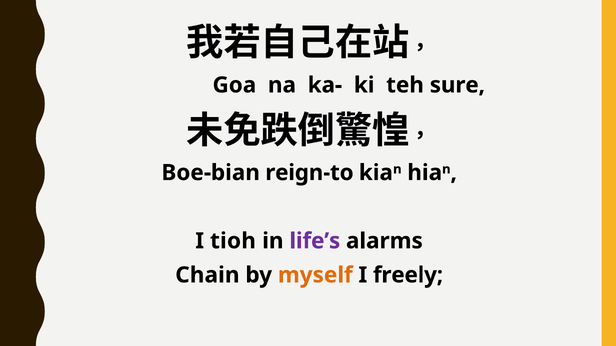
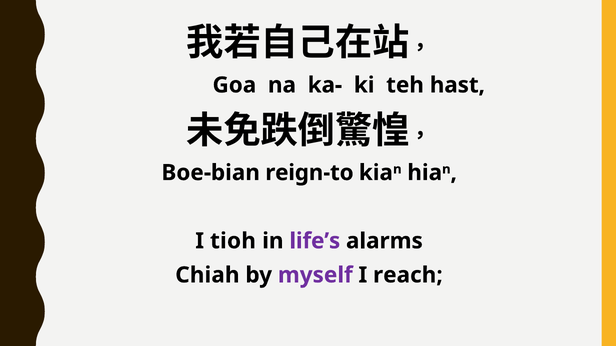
sure: sure -> hast
Chain: Chain -> Chiah
myself colour: orange -> purple
freely: freely -> reach
